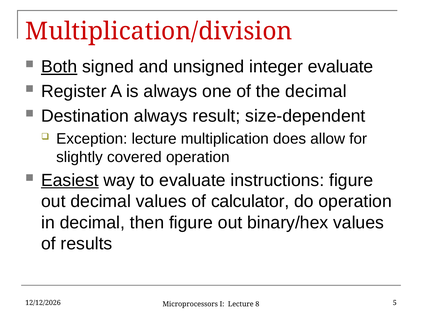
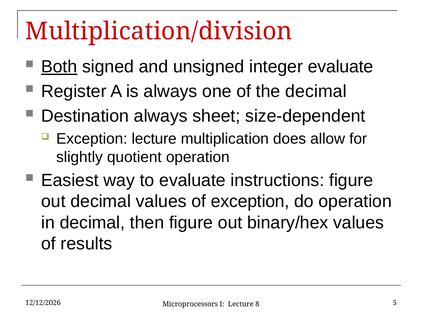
result: result -> sheet
covered: covered -> quotient
Easiest underline: present -> none
of calculator: calculator -> exception
